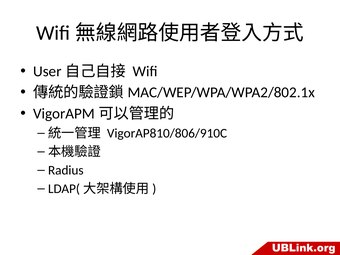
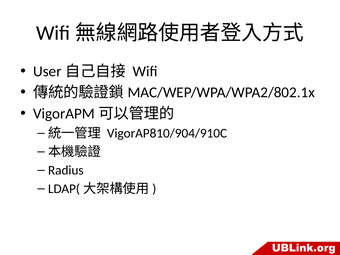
VigorAP810/806/910C: VigorAP810/806/910C -> VigorAP810/904/910C
